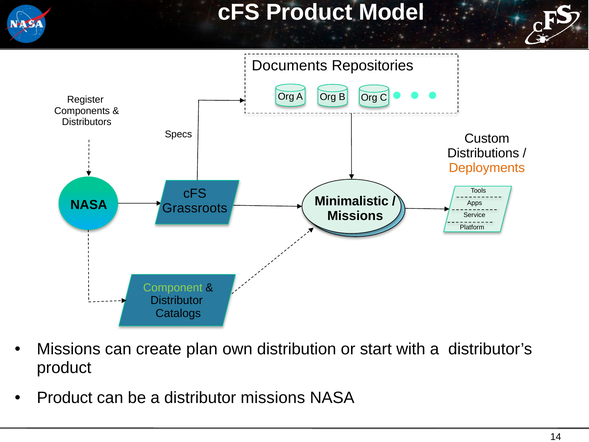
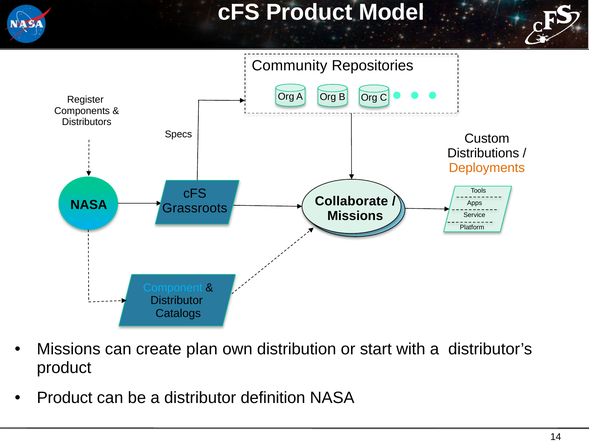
Documents: Documents -> Community
Minimalistic: Minimalistic -> Collaborate
Component colour: light green -> light blue
distributor missions: missions -> definition
